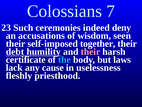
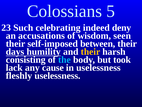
7: 7 -> 5
ceremonies: ceremonies -> celebrating
together: together -> between
debt: debt -> days
their at (90, 51) colour: pink -> yellow
certificate: certificate -> consisting
laws: laws -> took
fleshly priesthood: priesthood -> uselessness
